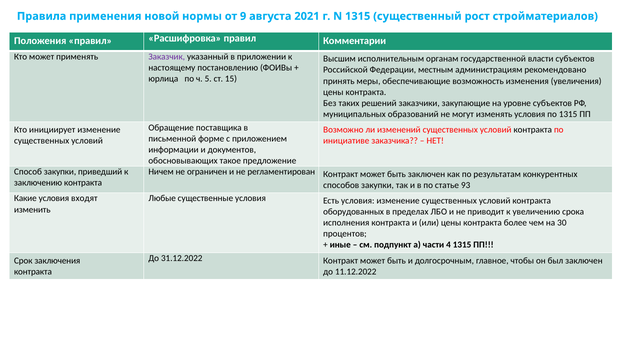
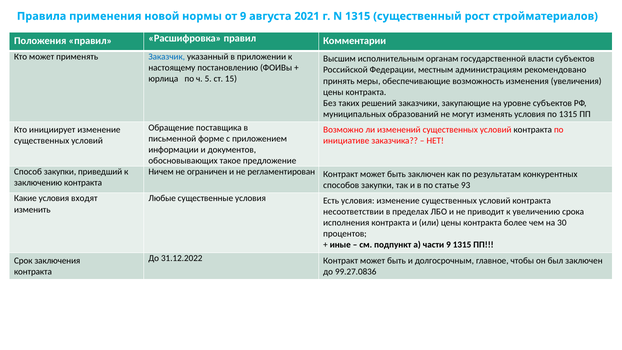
Заказчик colour: purple -> blue
оборудованных: оборудованных -> несоответствии
части 4: 4 -> 9
11.12.2022: 11.12.2022 -> 99.27.0836
